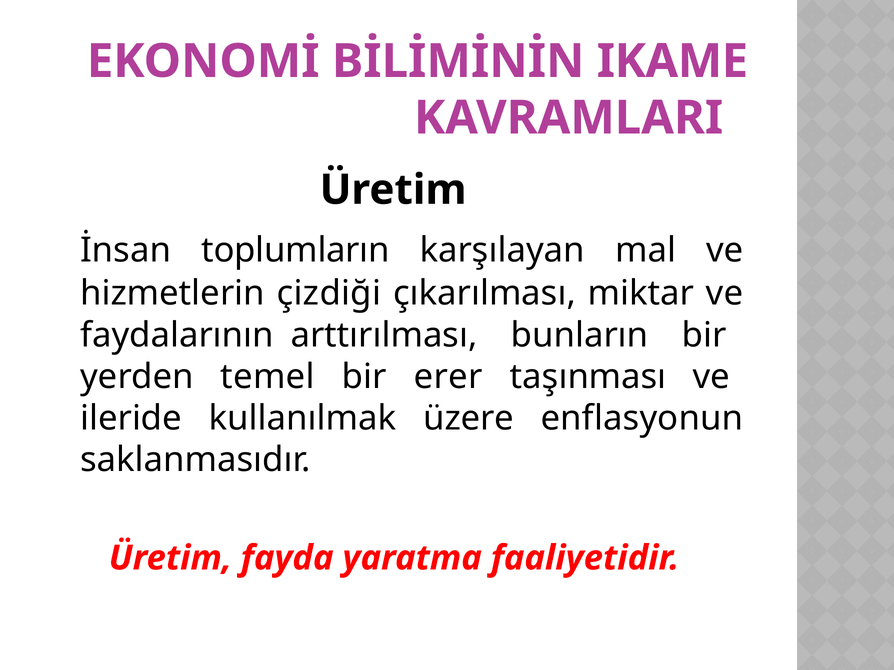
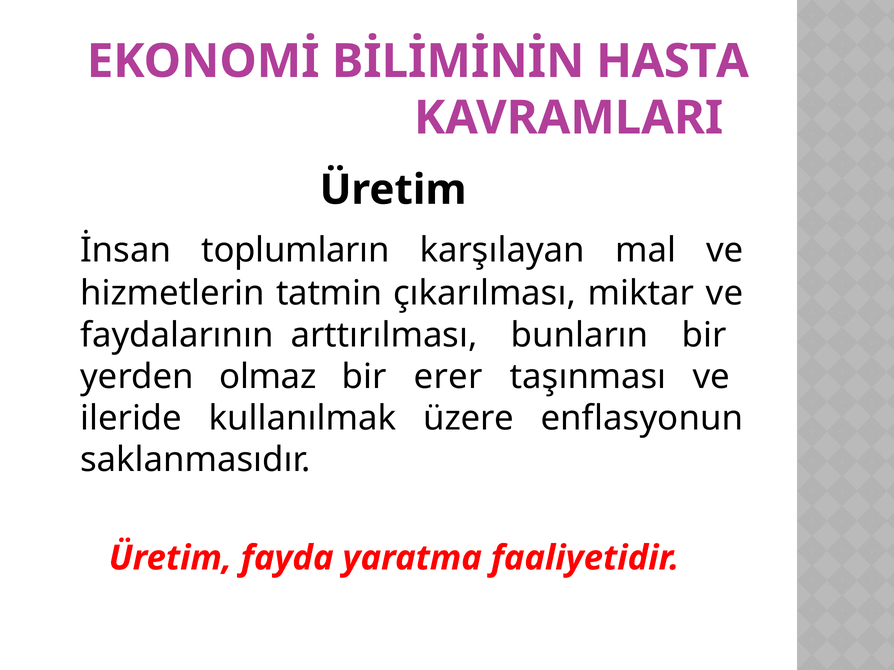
IKAME: IKAME -> HASTA
çizdiği: çizdiği -> tatmin
temel: temel -> olmaz
